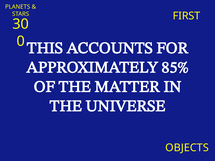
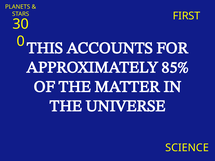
OBJECTS: OBJECTS -> SCIENCE
